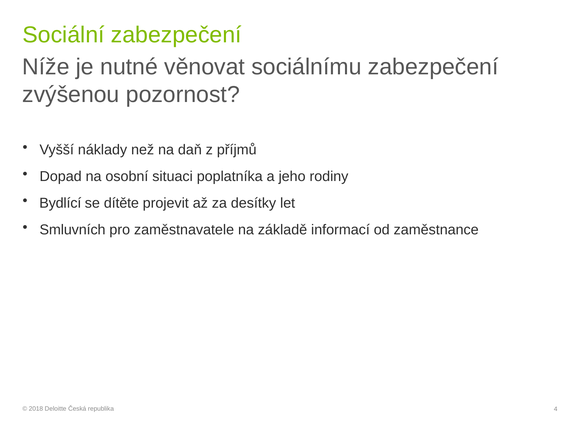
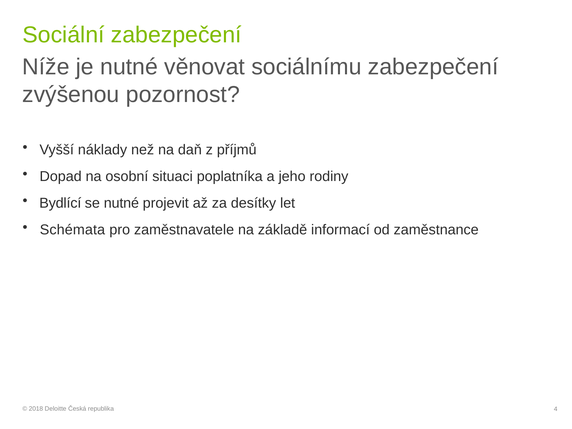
se dítěte: dítěte -> nutné
Smluvních: Smluvních -> Schémata
